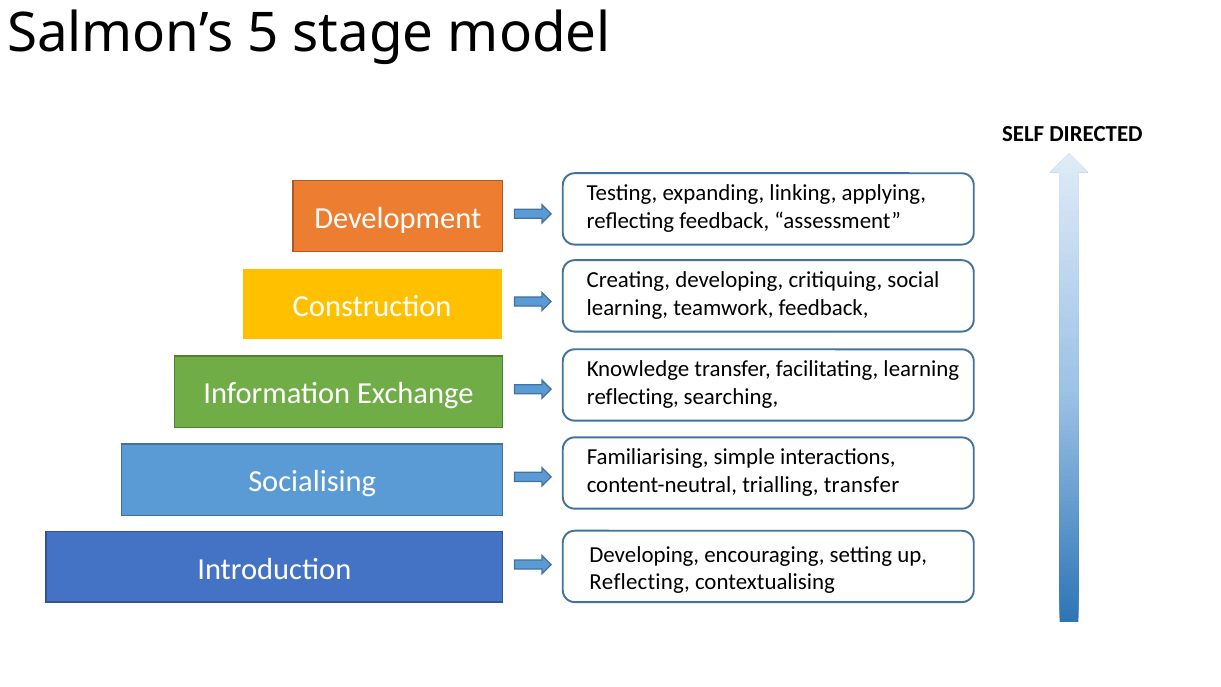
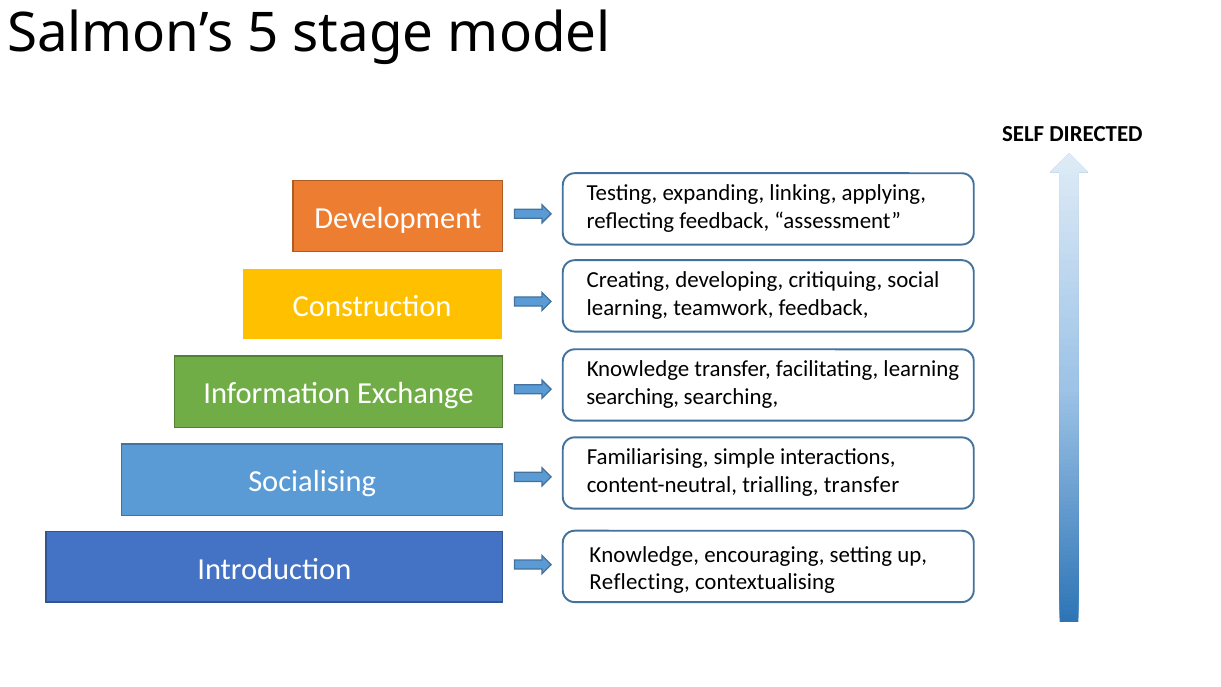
reflecting at (633, 396): reflecting -> searching
Developing at (644, 555): Developing -> Knowledge
